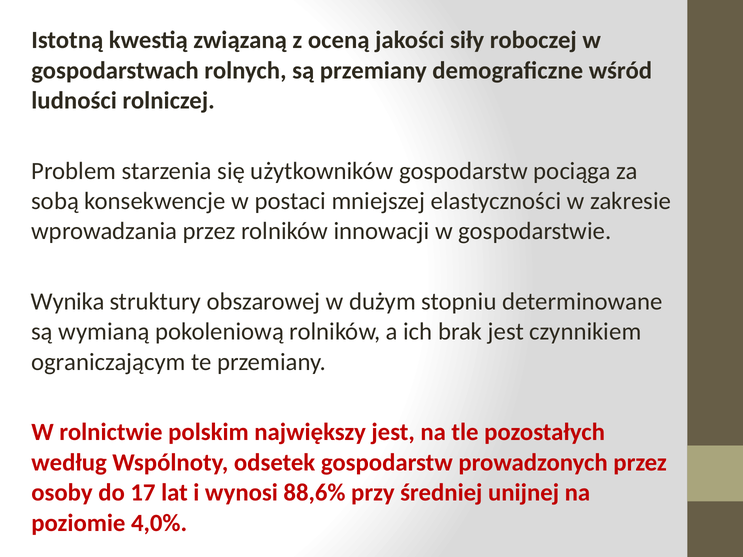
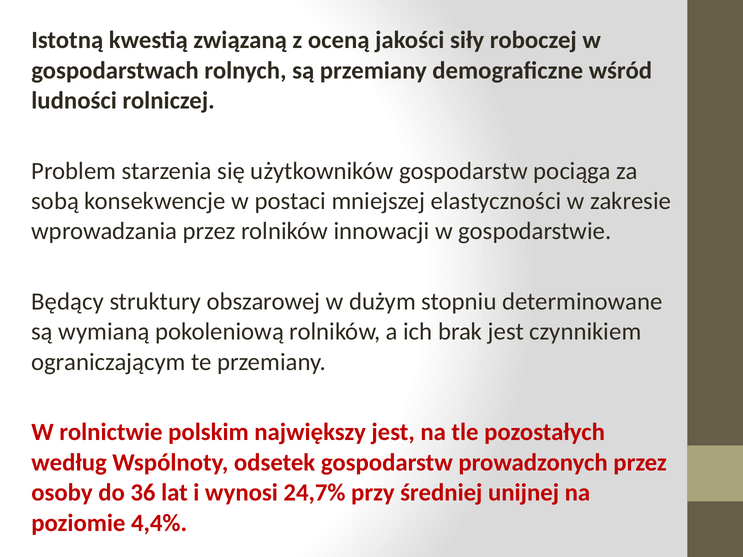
Wynika: Wynika -> Będący
17: 17 -> 36
88,6%: 88,6% -> 24,7%
4,0%: 4,0% -> 4,4%
